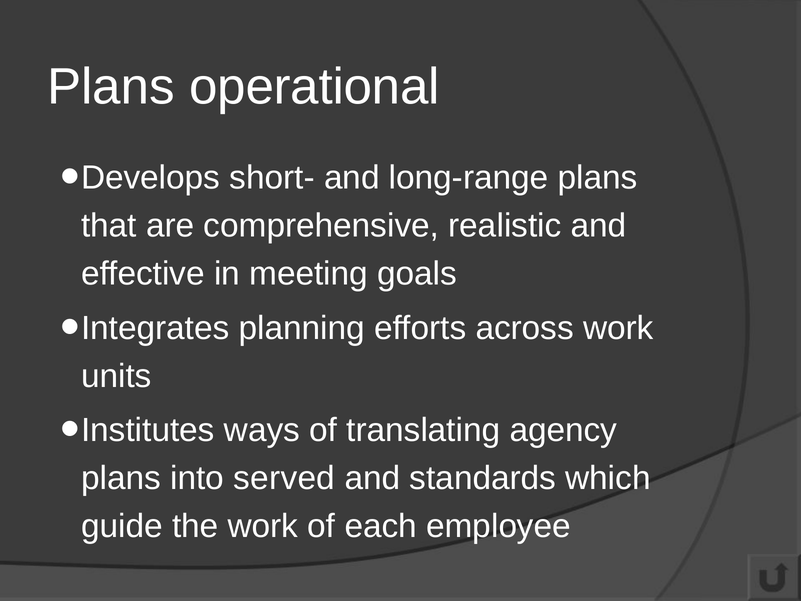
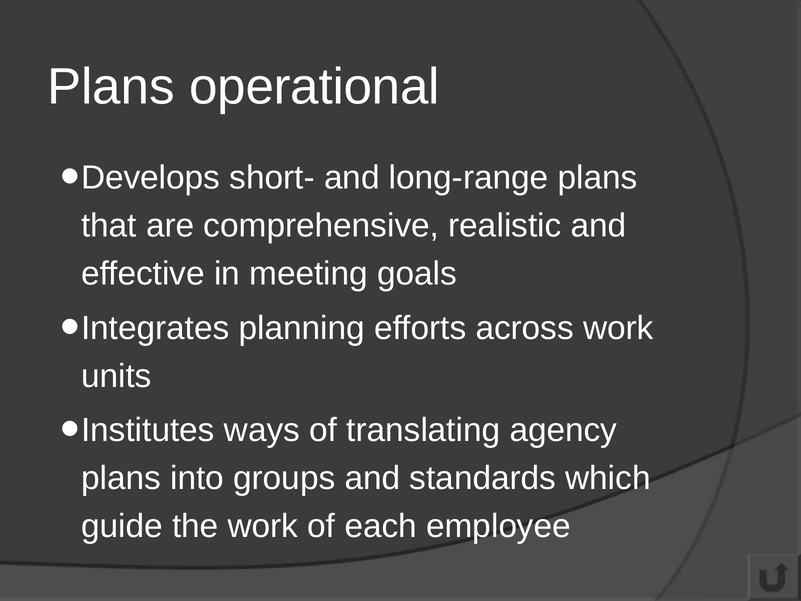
served: served -> groups
